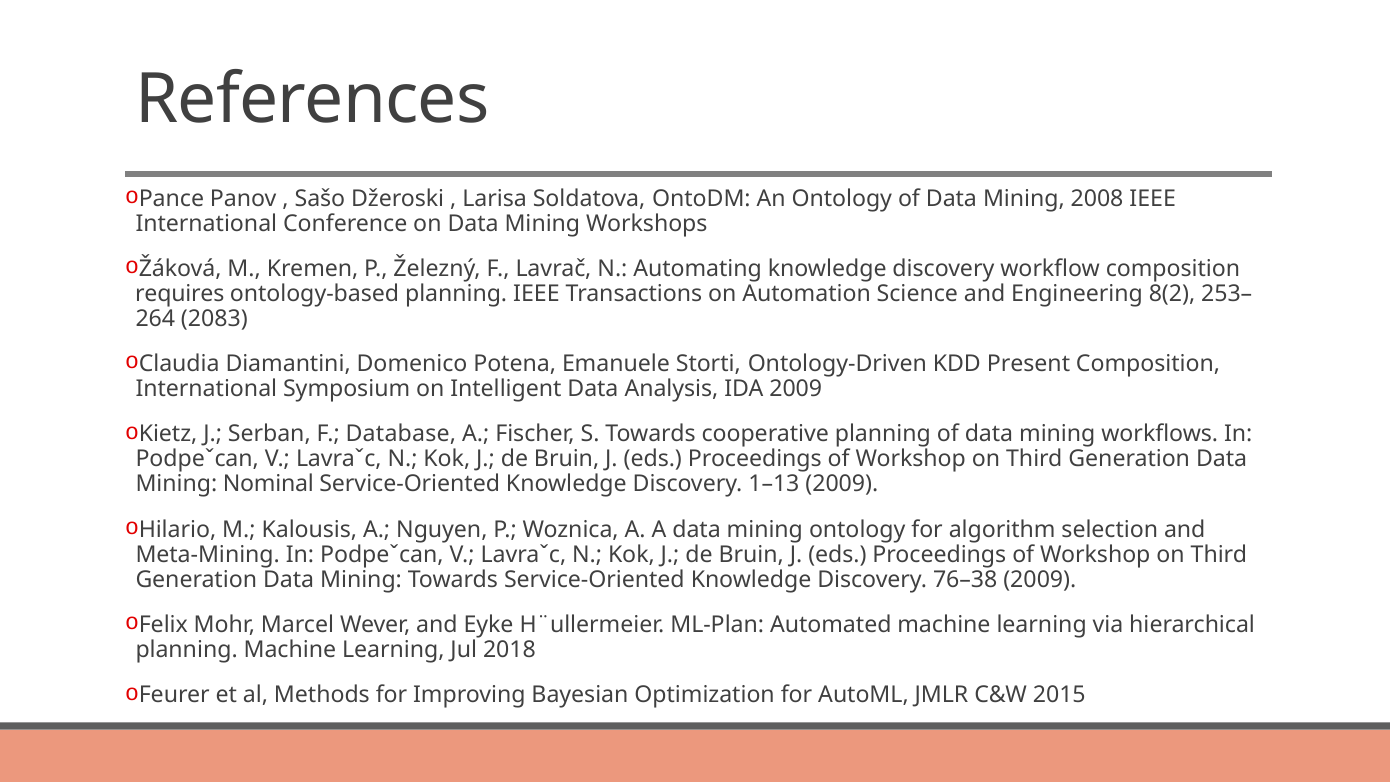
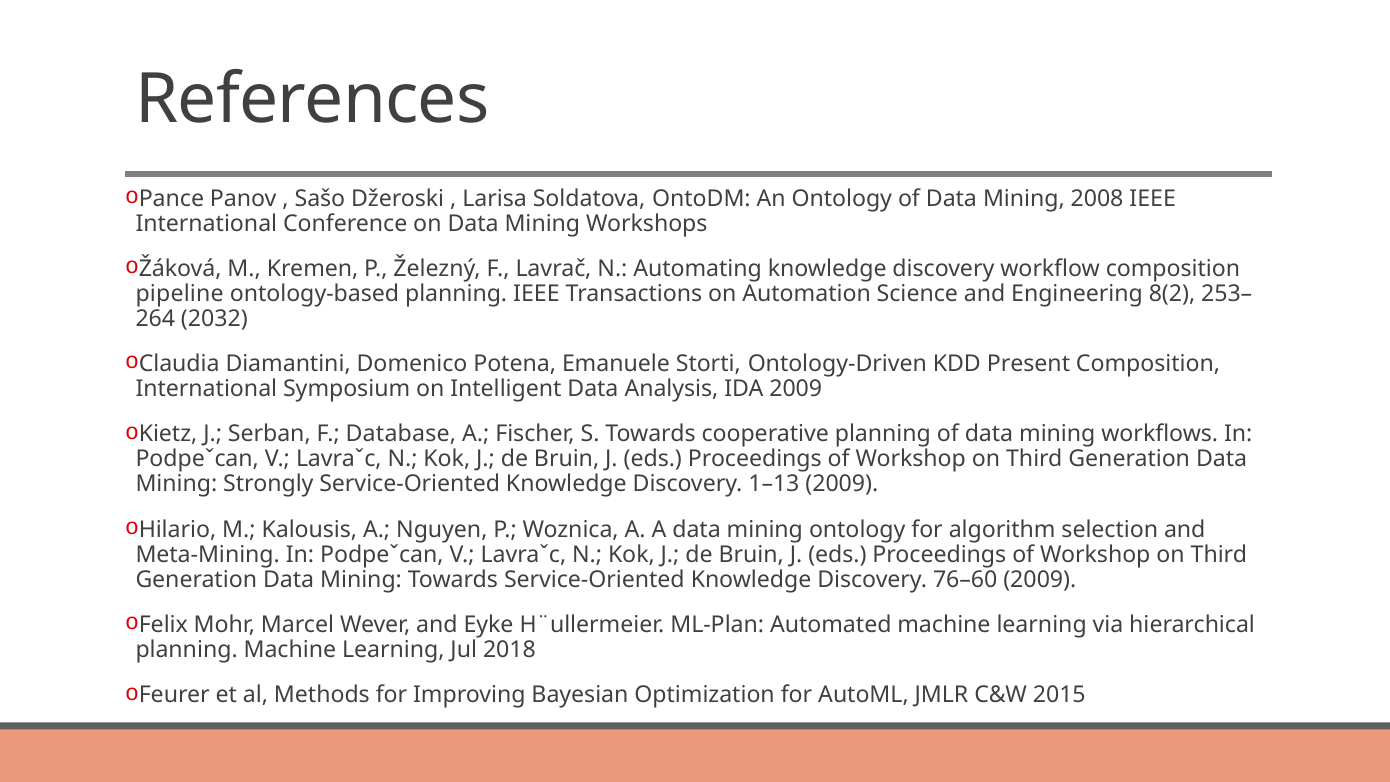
requires: requires -> pipeline
2083: 2083 -> 2032
Nominal: Nominal -> Strongly
76–38: 76–38 -> 76–60
